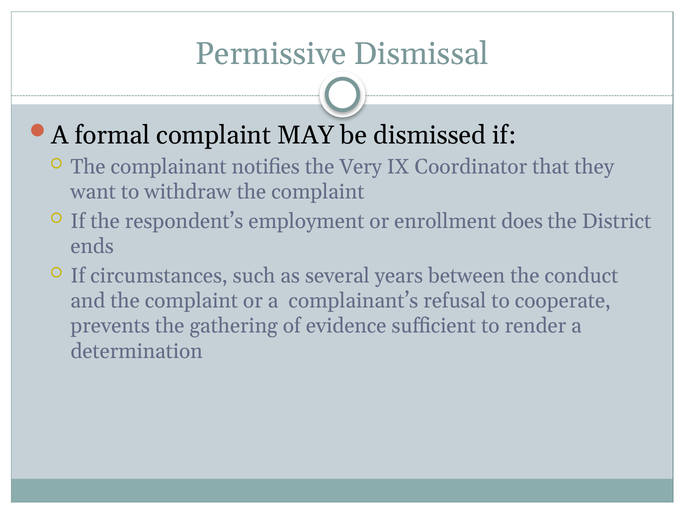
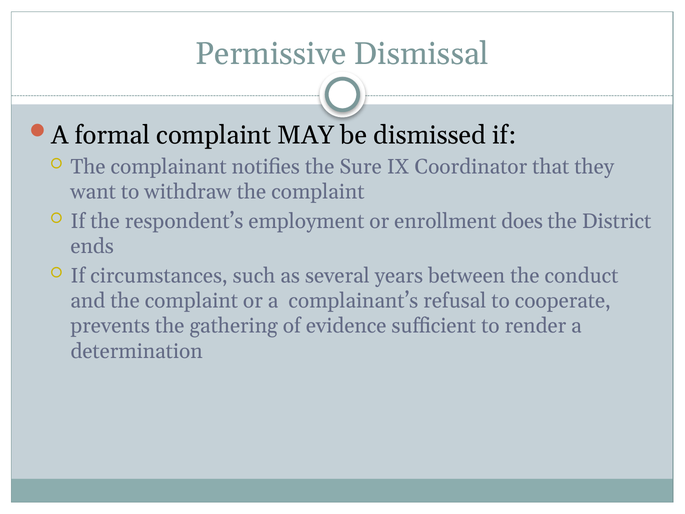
Very: Very -> Sure
